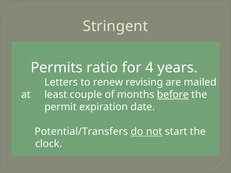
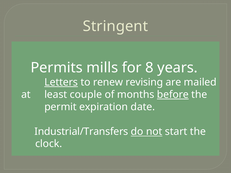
ratio: ratio -> mills
4: 4 -> 8
Letters underline: none -> present
Potential/Transfers: Potential/Transfers -> Industrial/Transfers
